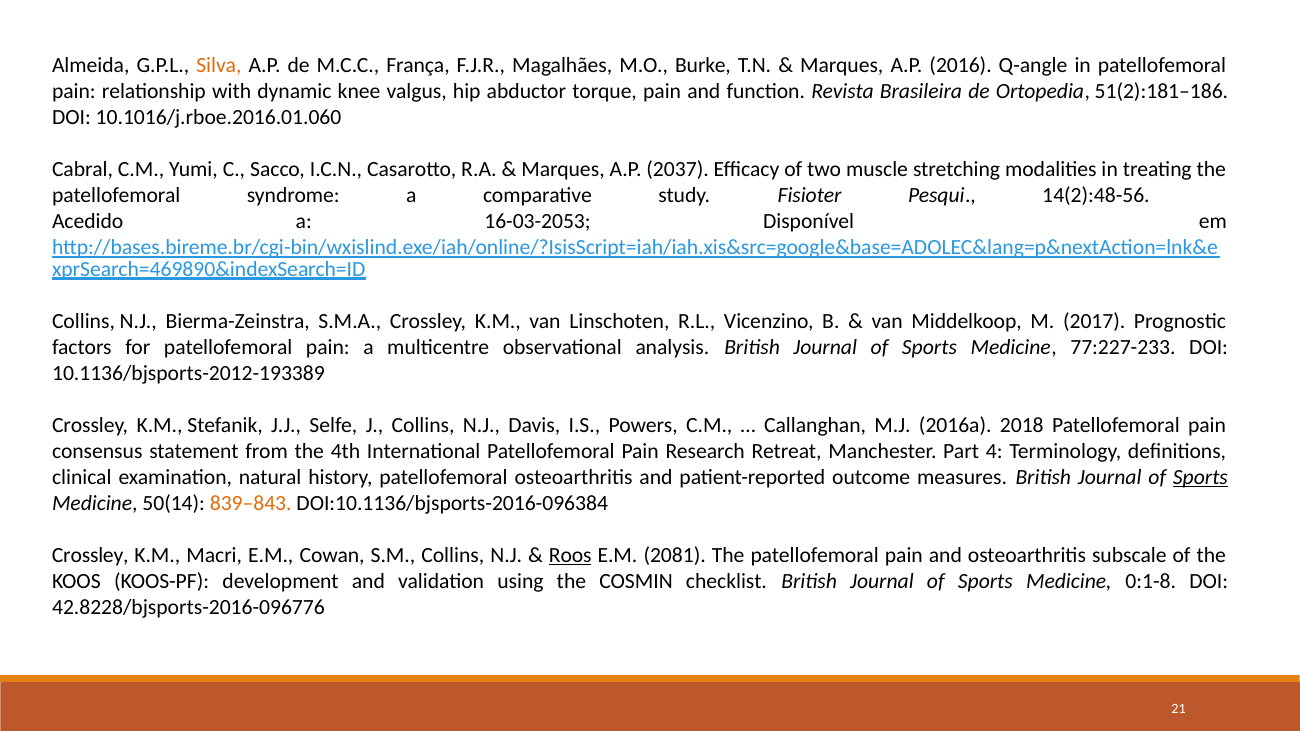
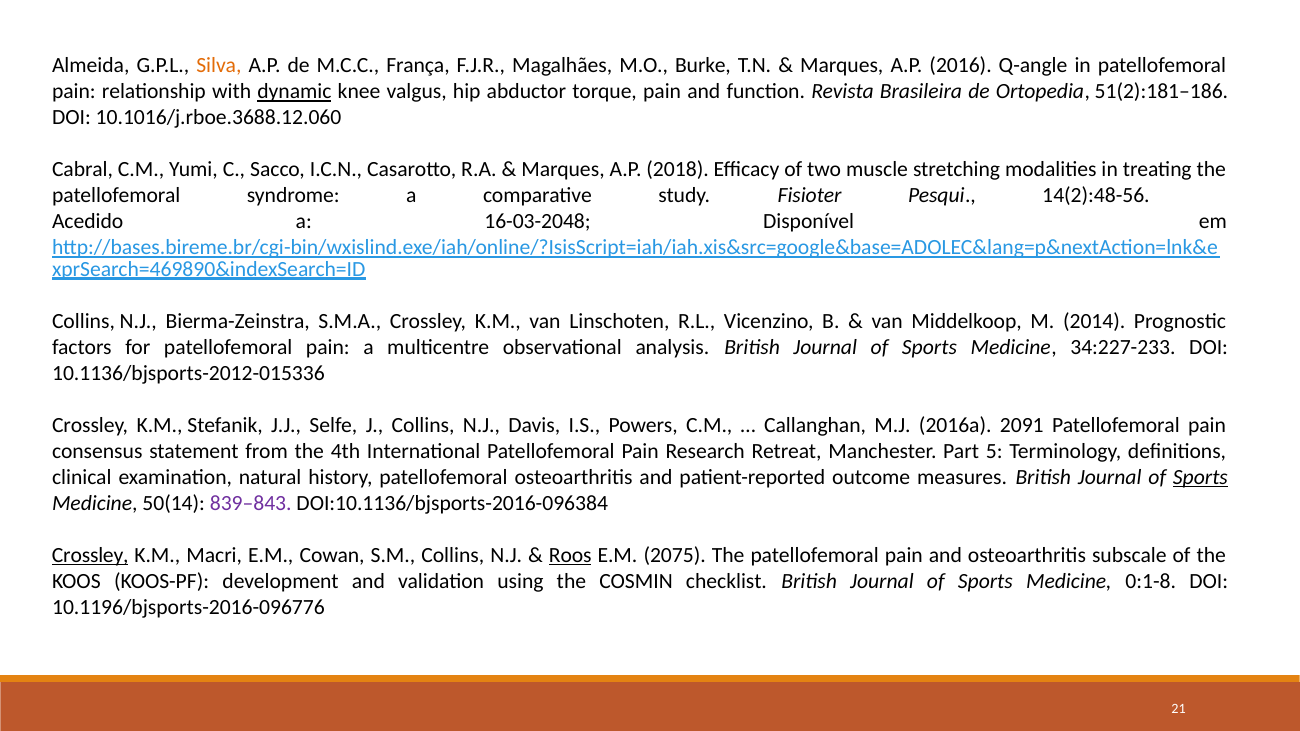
dynamic underline: none -> present
10.1016/j.rboe.2016.01.060: 10.1016/j.rboe.2016.01.060 -> 10.1016/j.rboe.3688.12.060
2037: 2037 -> 2018
16-03-2053: 16-03-2053 -> 16-03-2048
2017: 2017 -> 2014
77:227-233: 77:227-233 -> 34:227-233
10.1136/bjsports-2012-193389: 10.1136/bjsports-2012-193389 -> 10.1136/bjsports-2012-015336
2018: 2018 -> 2091
4: 4 -> 5
839–843 colour: orange -> purple
Crossley at (90, 556) underline: none -> present
2081: 2081 -> 2075
42.8228/bjsports-2016-096776: 42.8228/bjsports-2016-096776 -> 10.1196/bjsports-2016-096776
